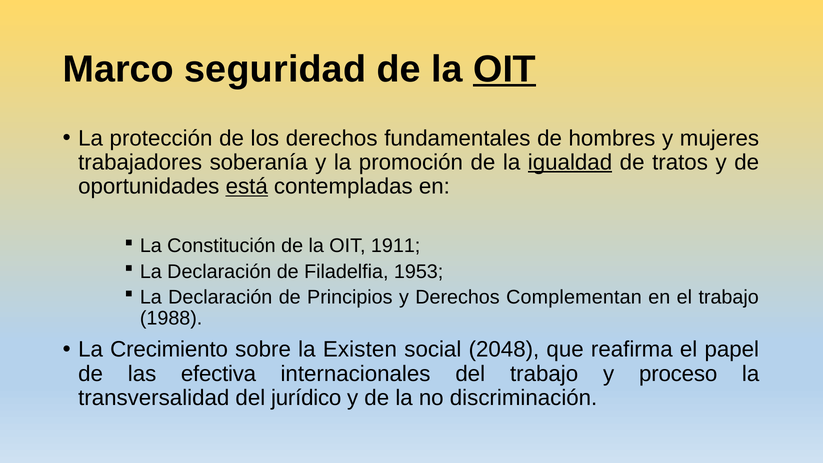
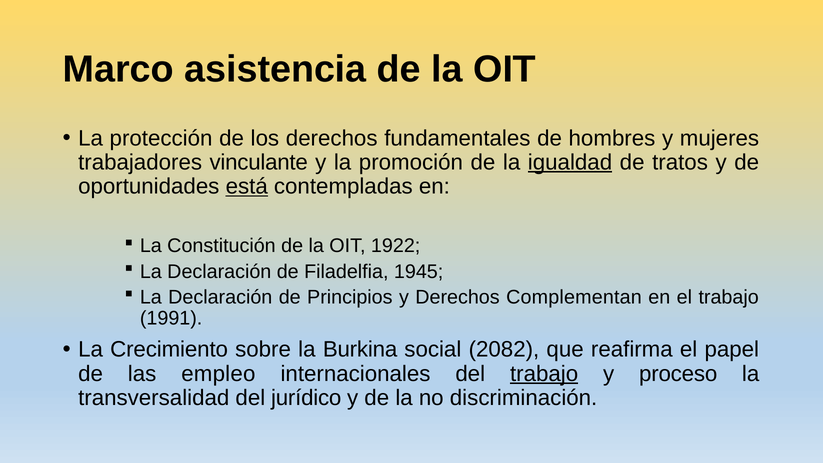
seguridad: seguridad -> asistencia
OIT at (505, 69) underline: present -> none
soberanía: soberanía -> vinculante
1911: 1911 -> 1922
1953: 1953 -> 1945
1988: 1988 -> 1991
Existen: Existen -> Burkina
2048: 2048 -> 2082
efectiva: efectiva -> empleo
trabajo at (544, 374) underline: none -> present
